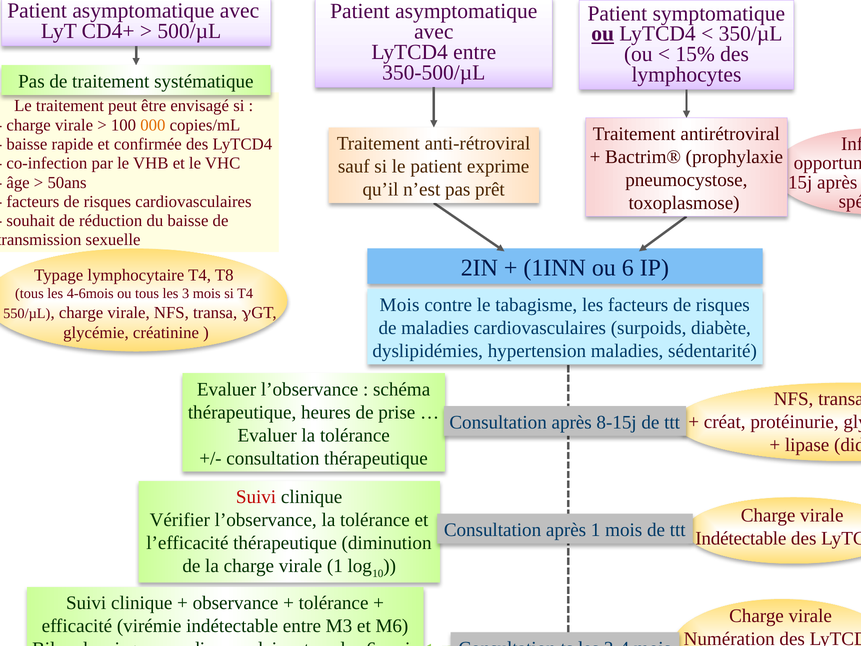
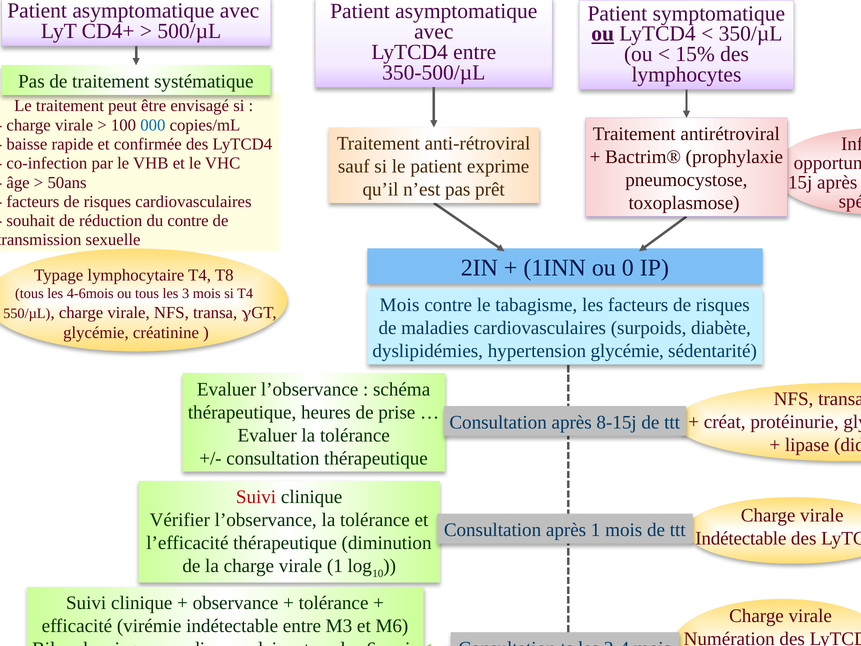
000 colour: orange -> blue
du baisse: baisse -> contre
ou 6: 6 -> 0
hypertension maladies: maladies -> glycémie
